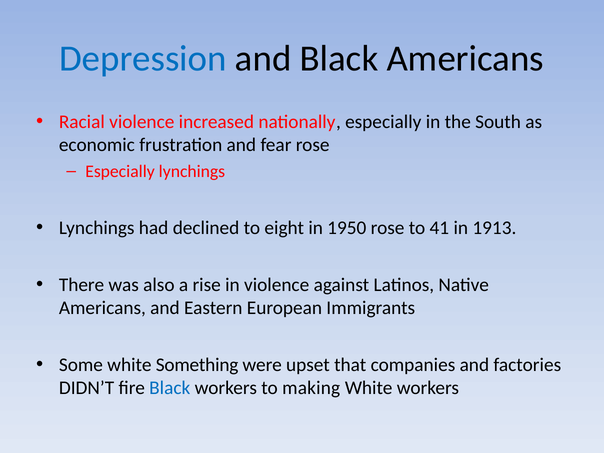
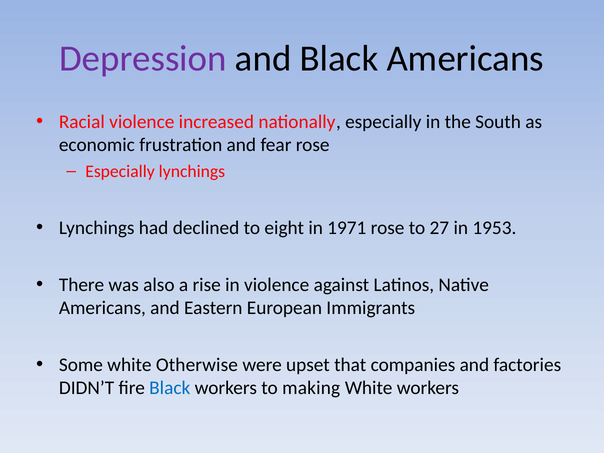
Depression colour: blue -> purple
1950: 1950 -> 1971
41: 41 -> 27
1913: 1913 -> 1953
Something: Something -> Otherwise
